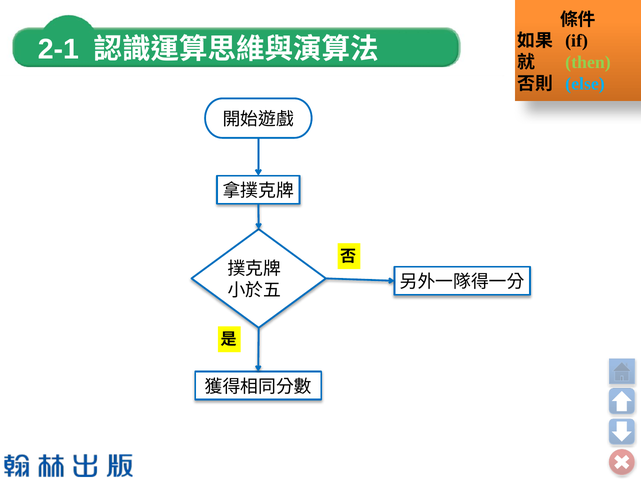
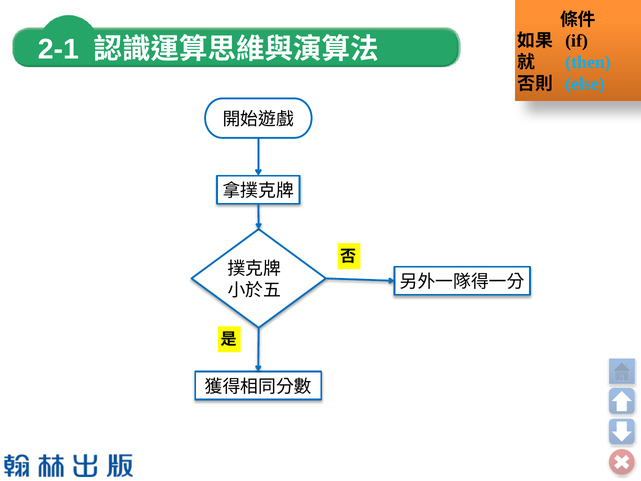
then colour: light green -> light blue
